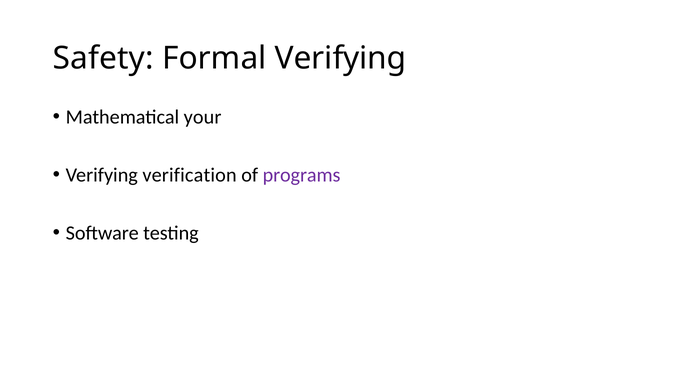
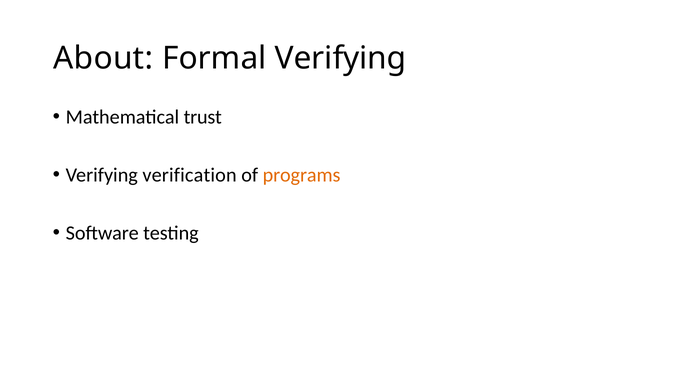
Safety: Safety -> About
your: your -> trust
programs colour: purple -> orange
